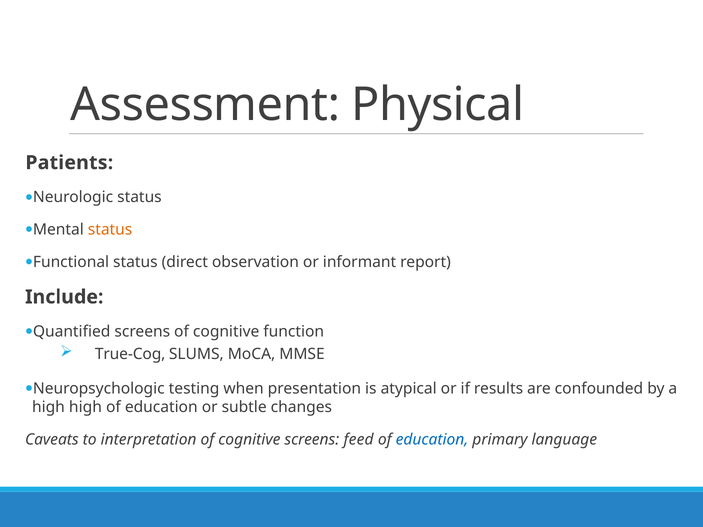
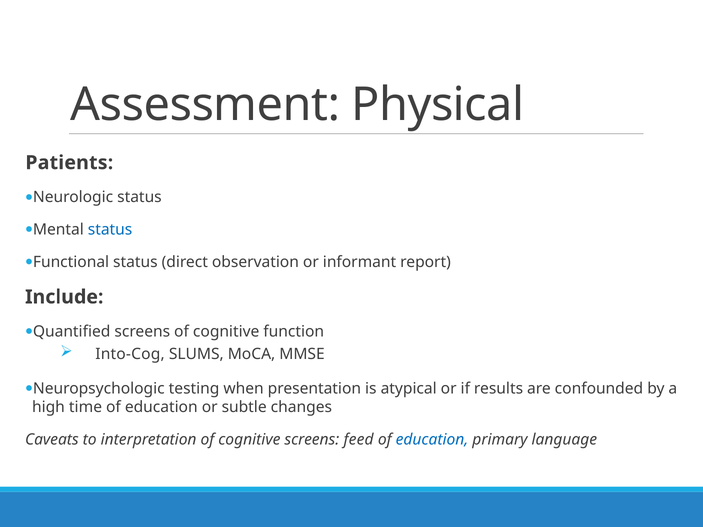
status at (110, 230) colour: orange -> blue
True-Cog: True-Cog -> Into-Cog
high high: high -> time
